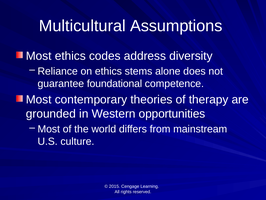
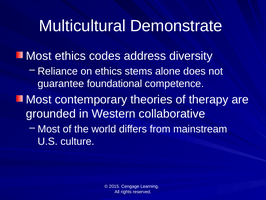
Assumptions: Assumptions -> Demonstrate
opportunities: opportunities -> collaborative
